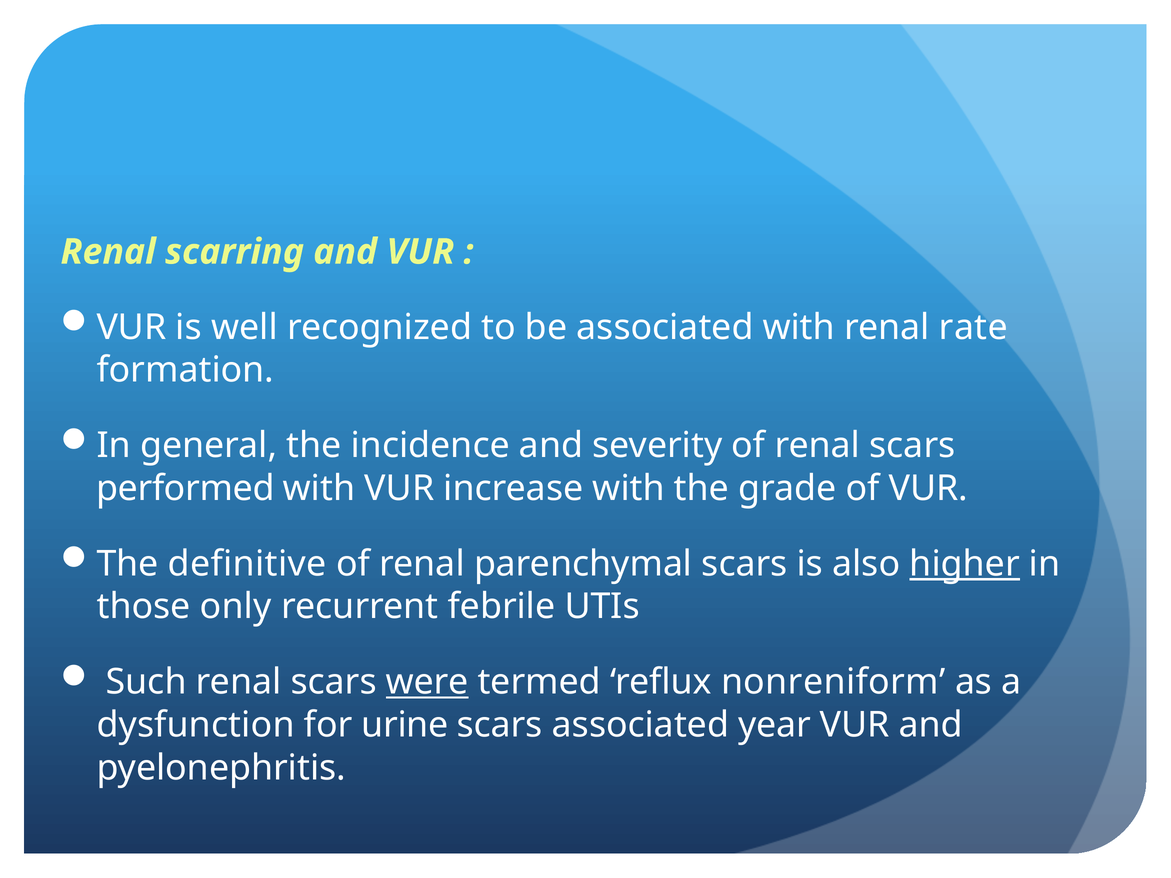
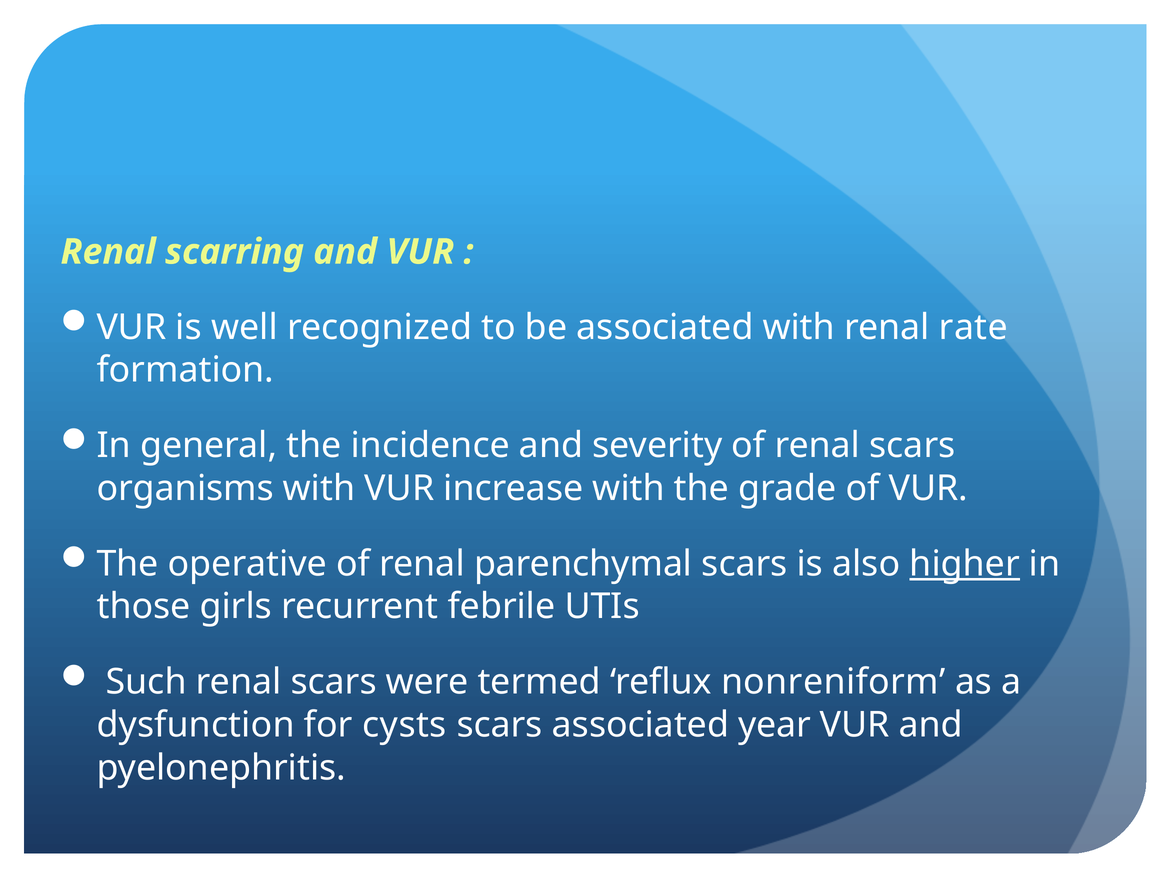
performed: performed -> organisms
definitive: definitive -> operative
only: only -> girls
were underline: present -> none
urine: urine -> cysts
